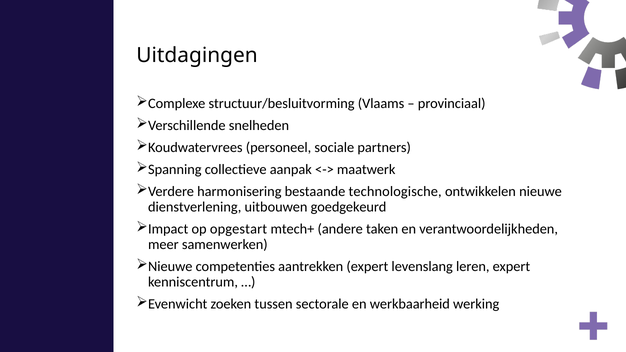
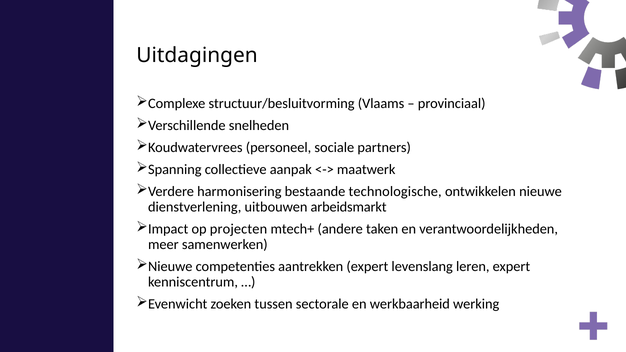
goedgekeurd: goedgekeurd -> arbeidsmarkt
opgestart: opgestart -> projecten
